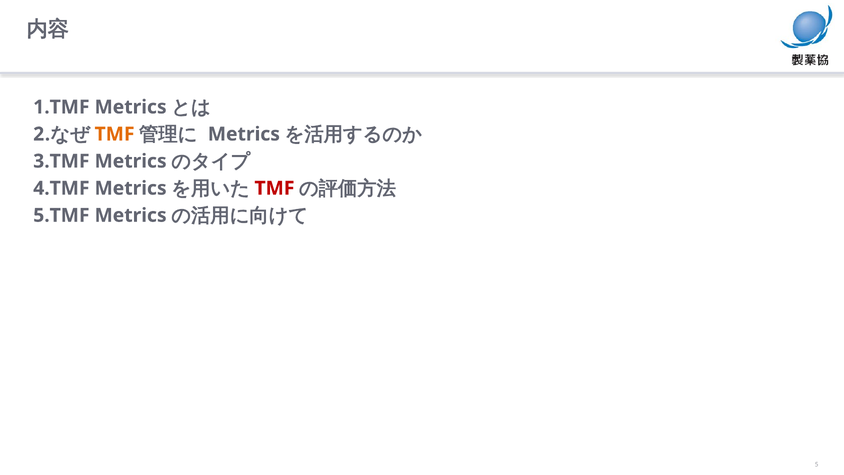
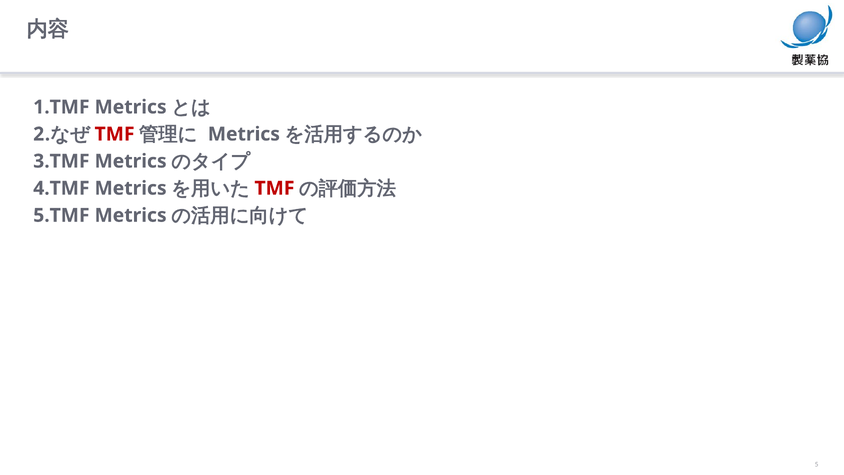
TMF at (115, 134) colour: orange -> red
